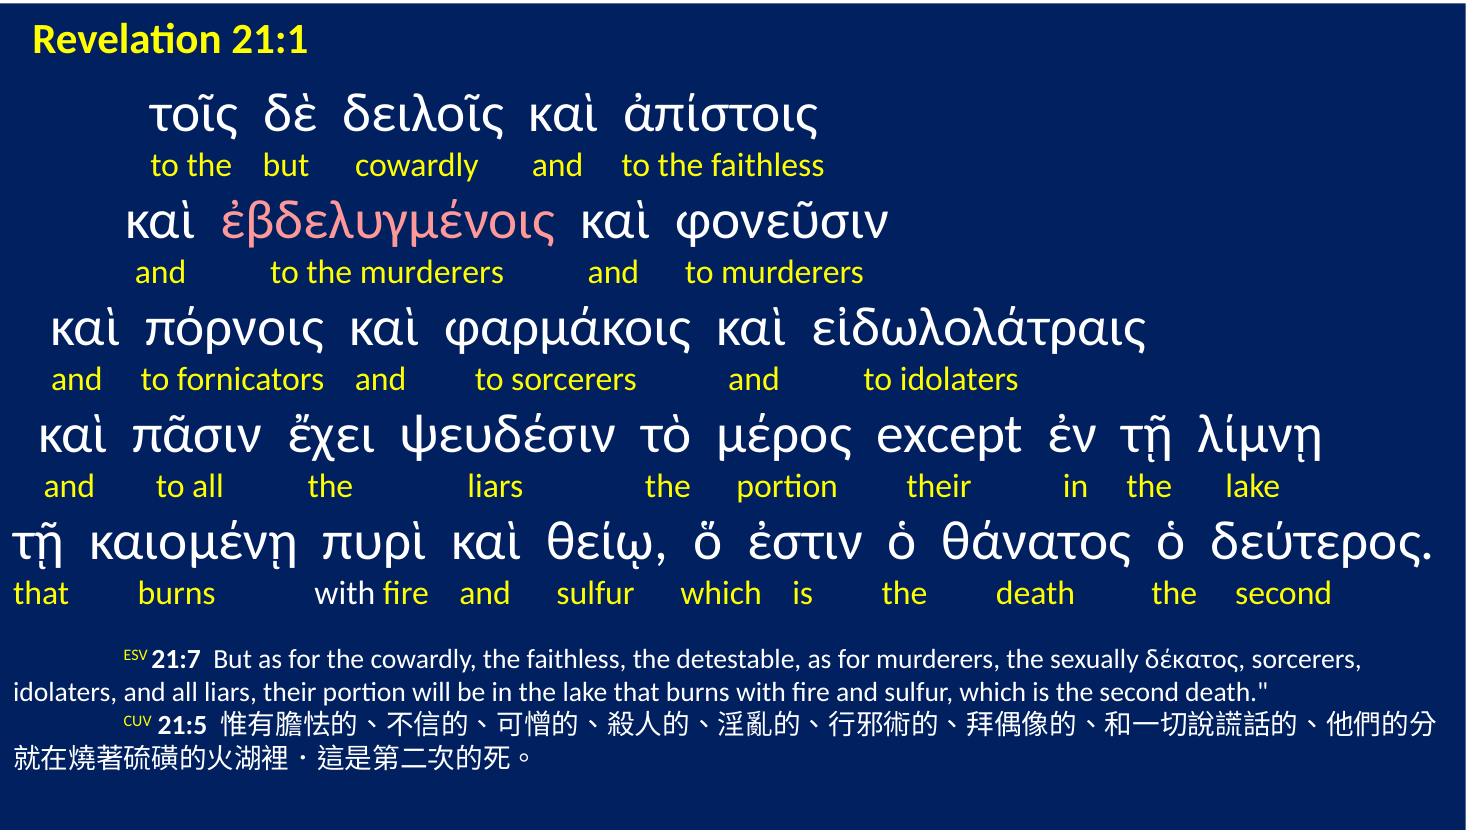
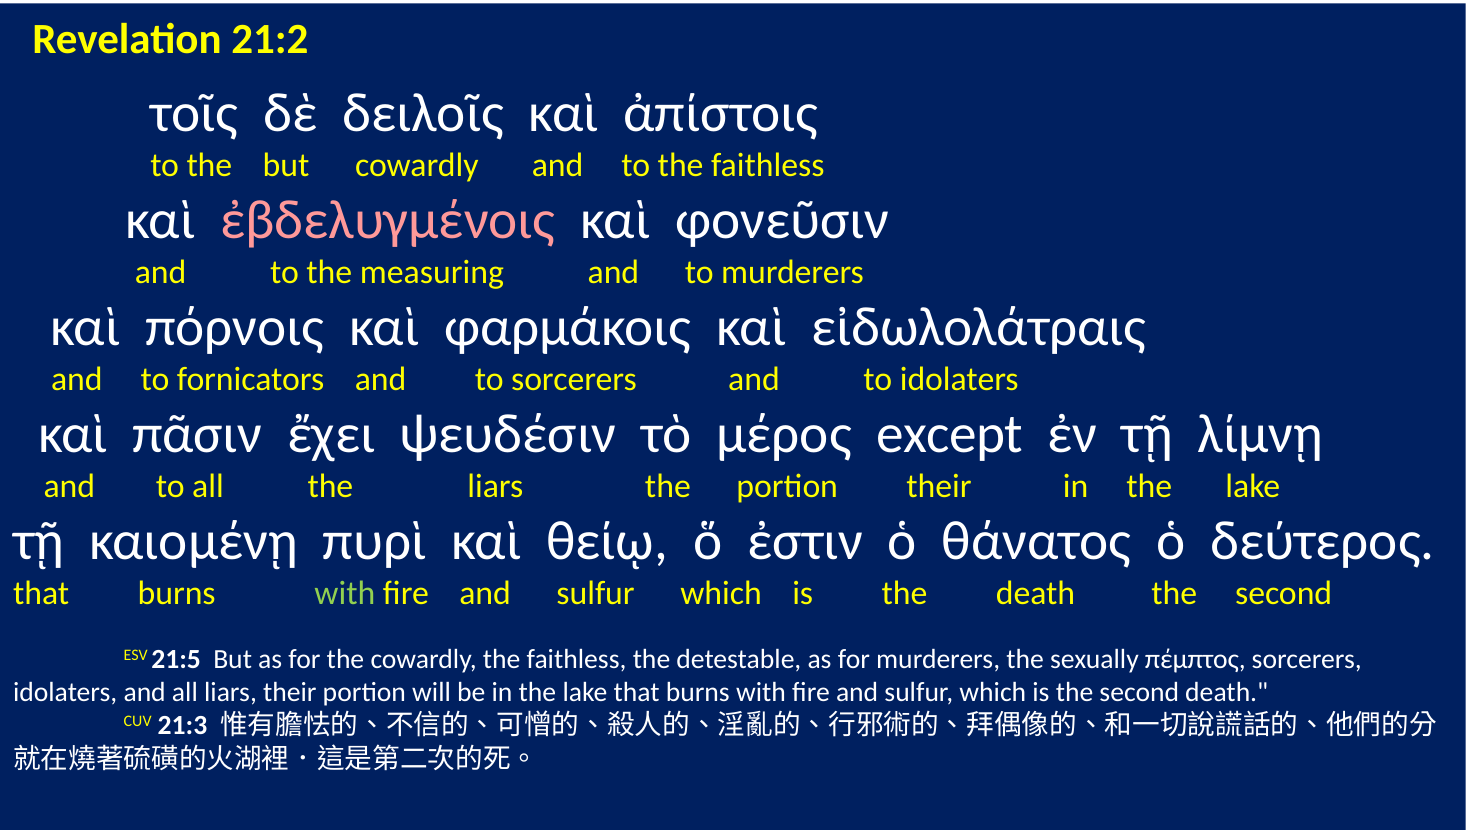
21:1: 21:1 -> 21:2
the murderers: murderers -> measuring
with at (345, 593) colour: white -> light green
21:7: 21:7 -> 21:5
δέκατος: δέκατος -> πέμπτος
21:5: 21:5 -> 21:3
